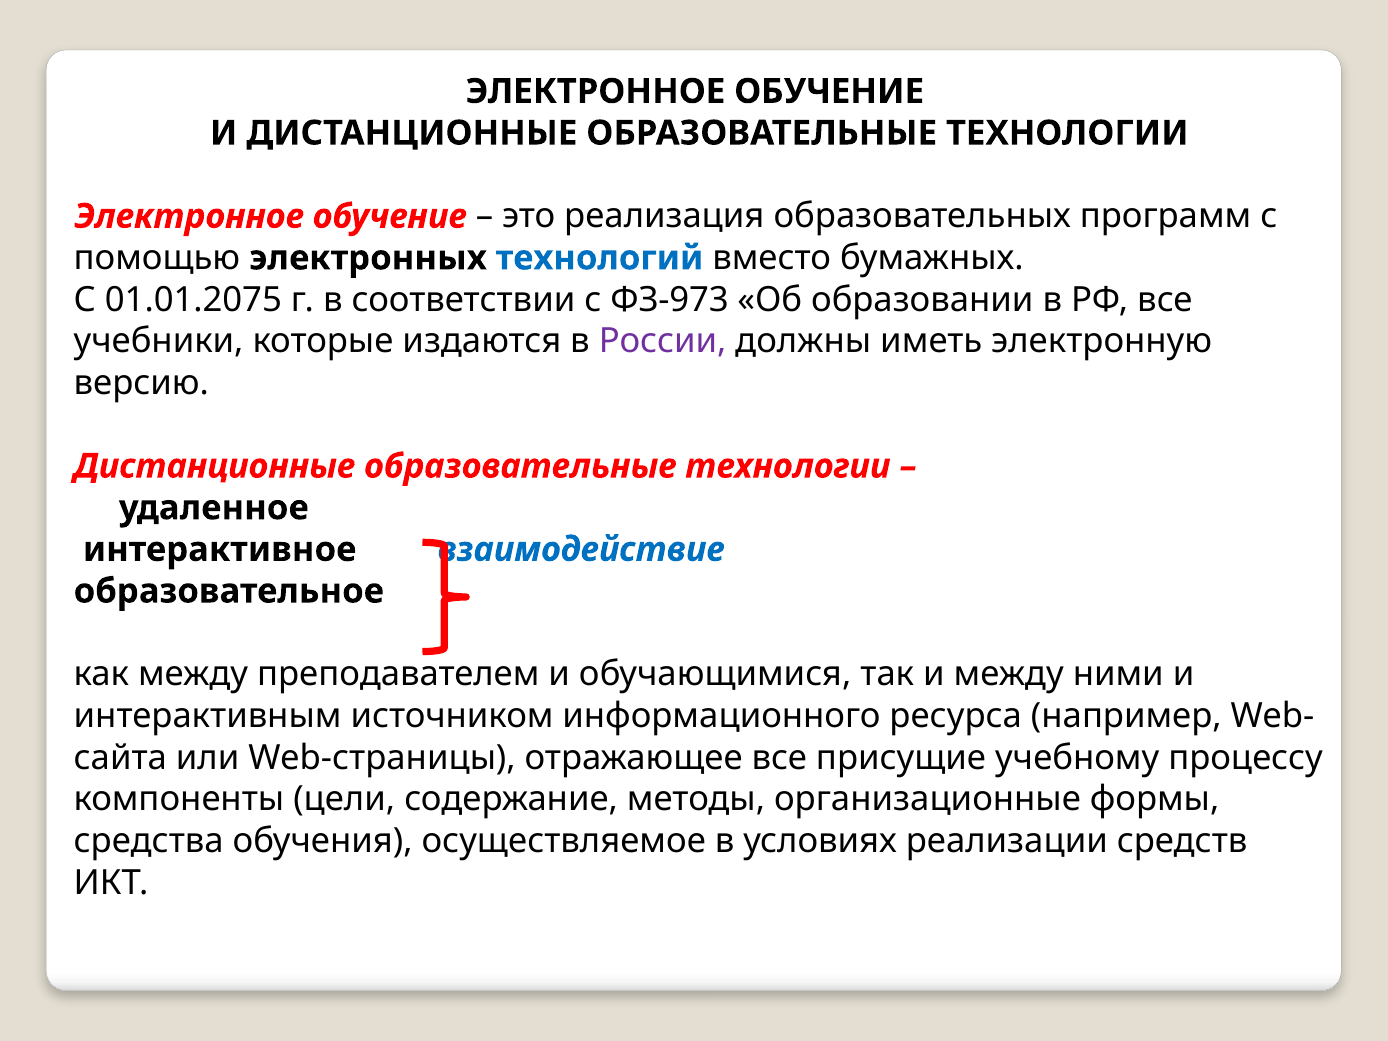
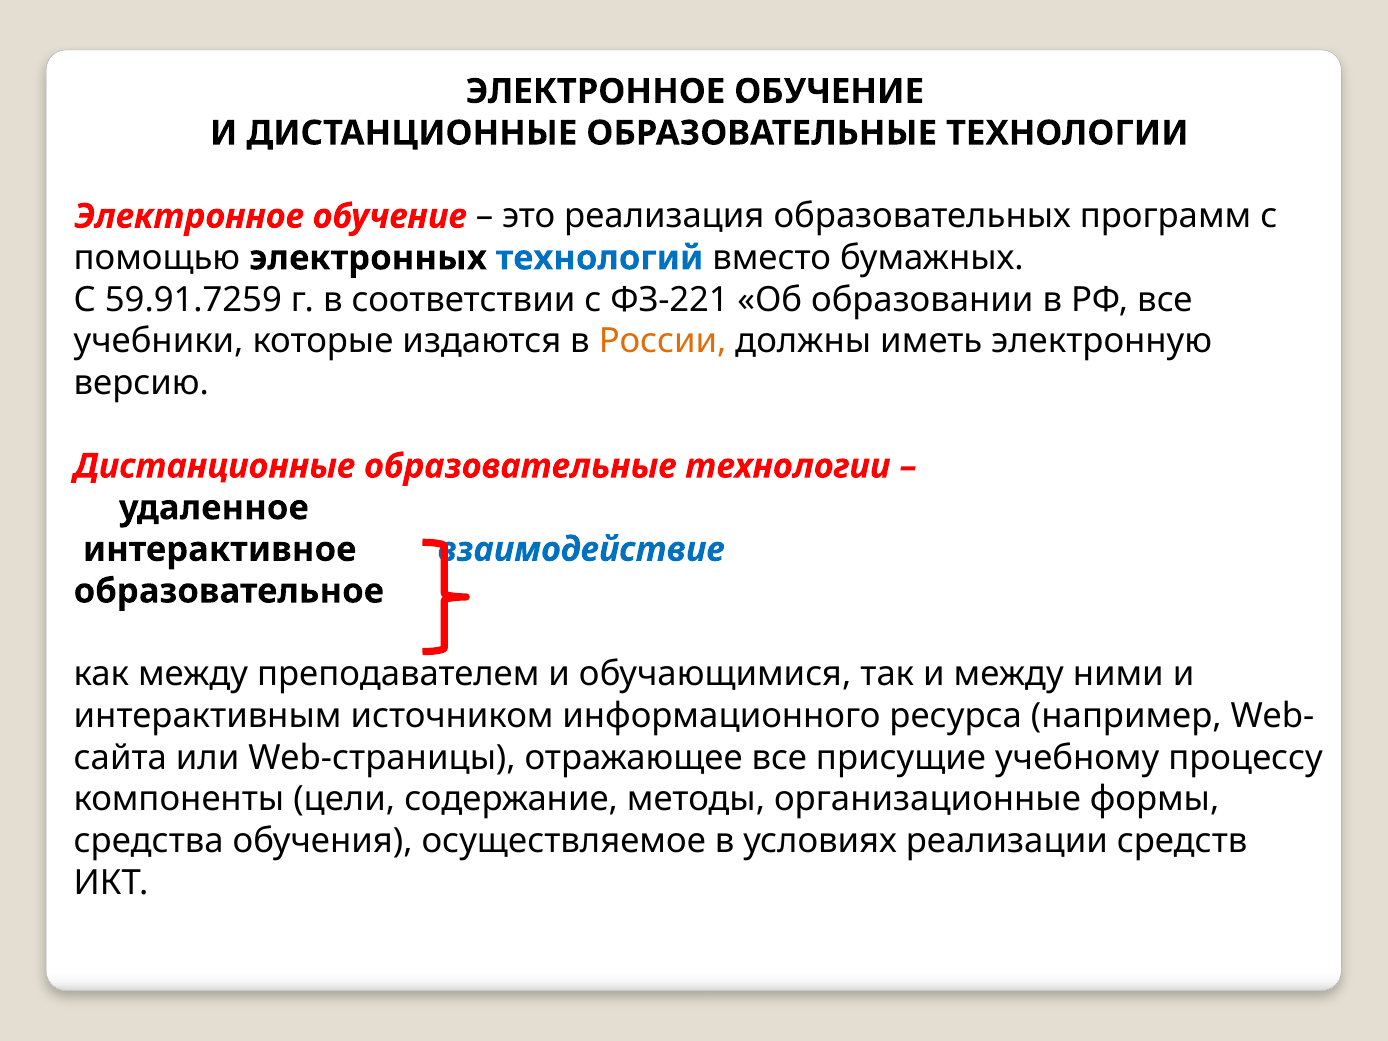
01.01.2075: 01.01.2075 -> 59.91.7259
ФЗ-973: ФЗ-973 -> ФЗ-221
России colour: purple -> orange
